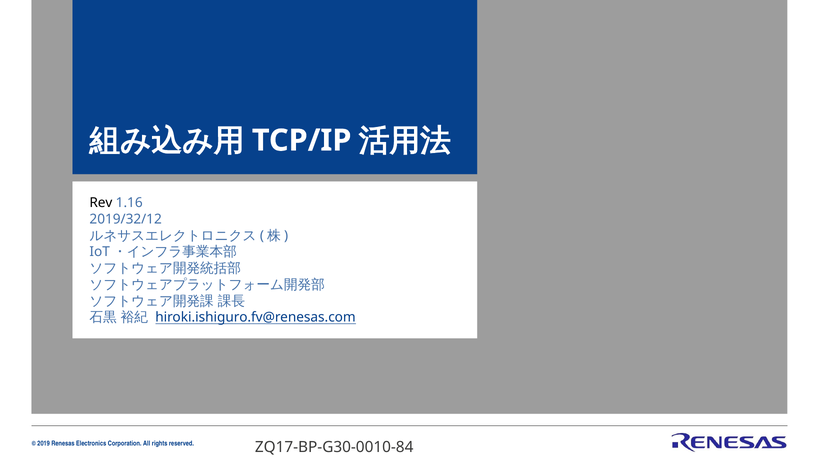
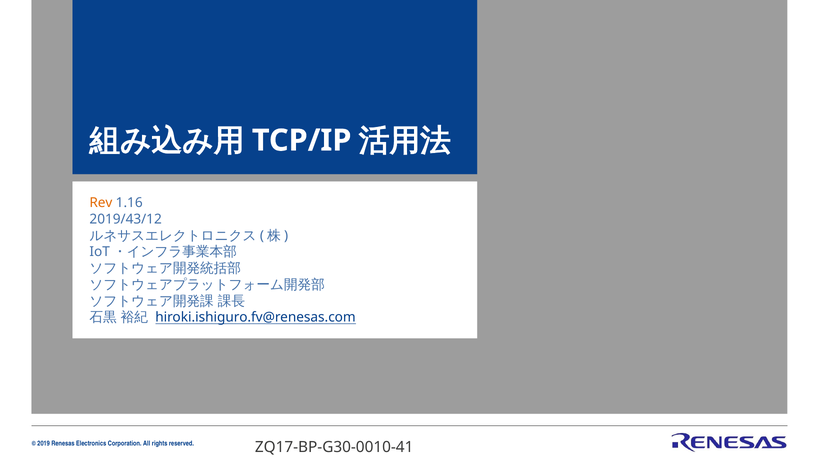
Rev colour: black -> orange
2019/32/12: 2019/32/12 -> 2019/43/12
ZQ17-BP-G30-0010-84: ZQ17-BP-G30-0010-84 -> ZQ17-BP-G30-0010-41
